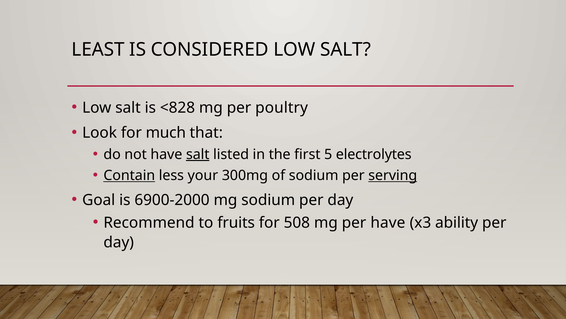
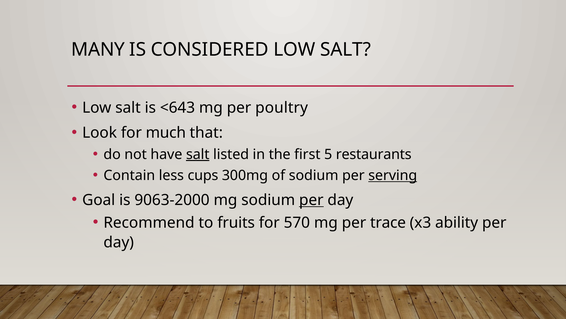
LEAST: LEAST -> MANY
<828: <828 -> <643
electrolytes: electrolytes -> restaurants
Contain underline: present -> none
your: your -> cups
6900-2000: 6900-2000 -> 9063-2000
per at (311, 200) underline: none -> present
508: 508 -> 570
per have: have -> trace
